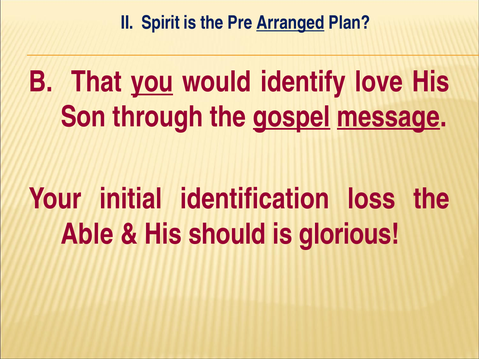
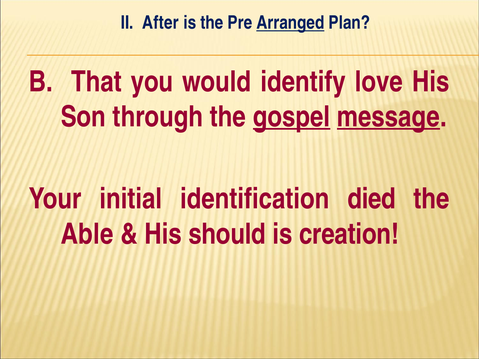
Spirit: Spirit -> After
you underline: present -> none
loss: loss -> died
glorious: glorious -> creation
